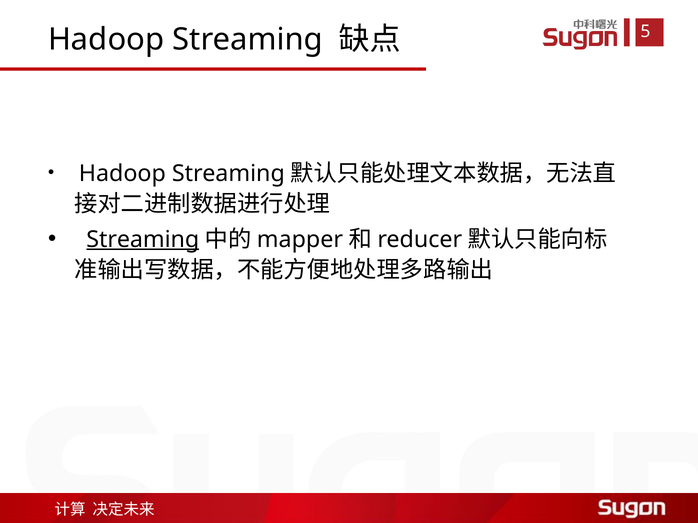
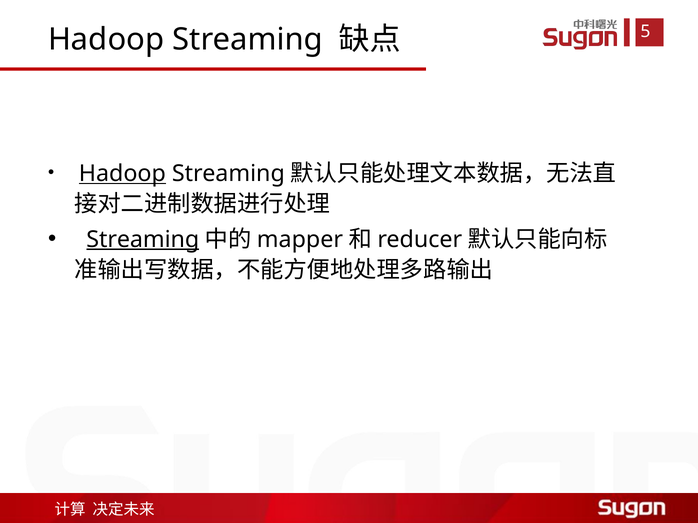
Hadoop at (122, 174) underline: none -> present
